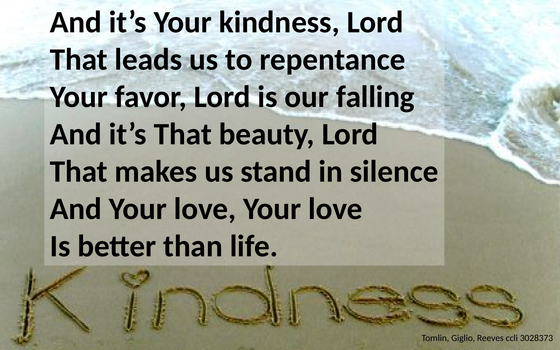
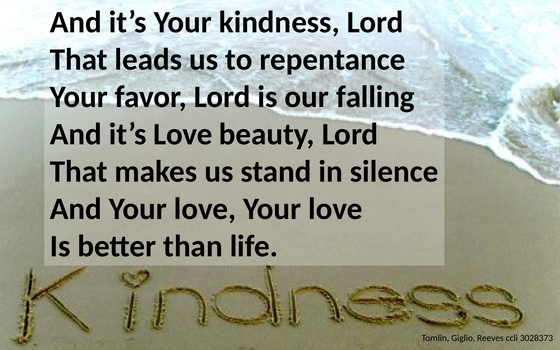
it’s That: That -> Love
